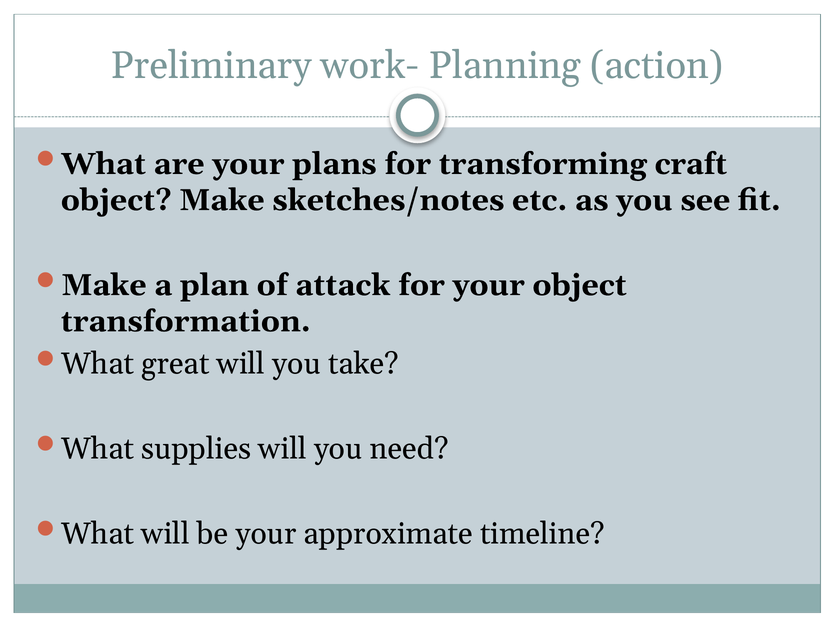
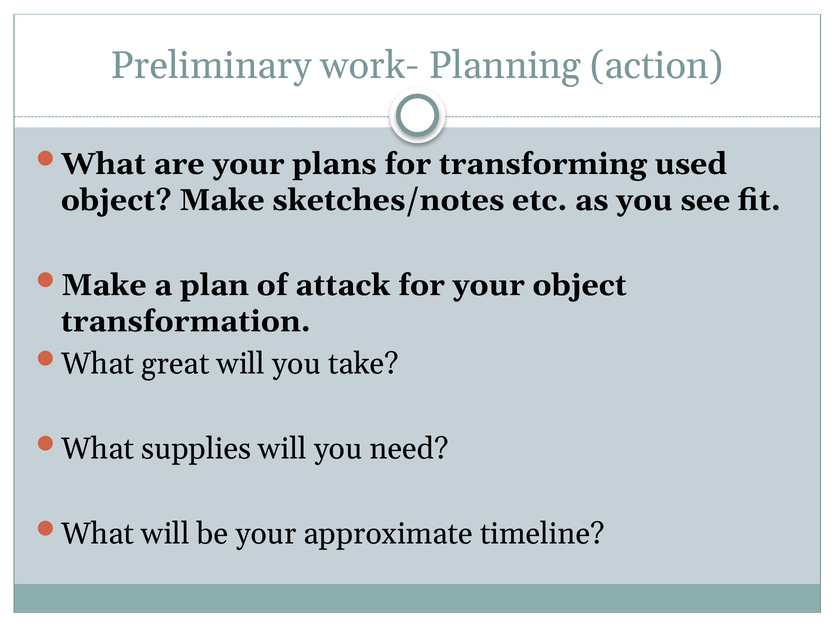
craft: craft -> used
